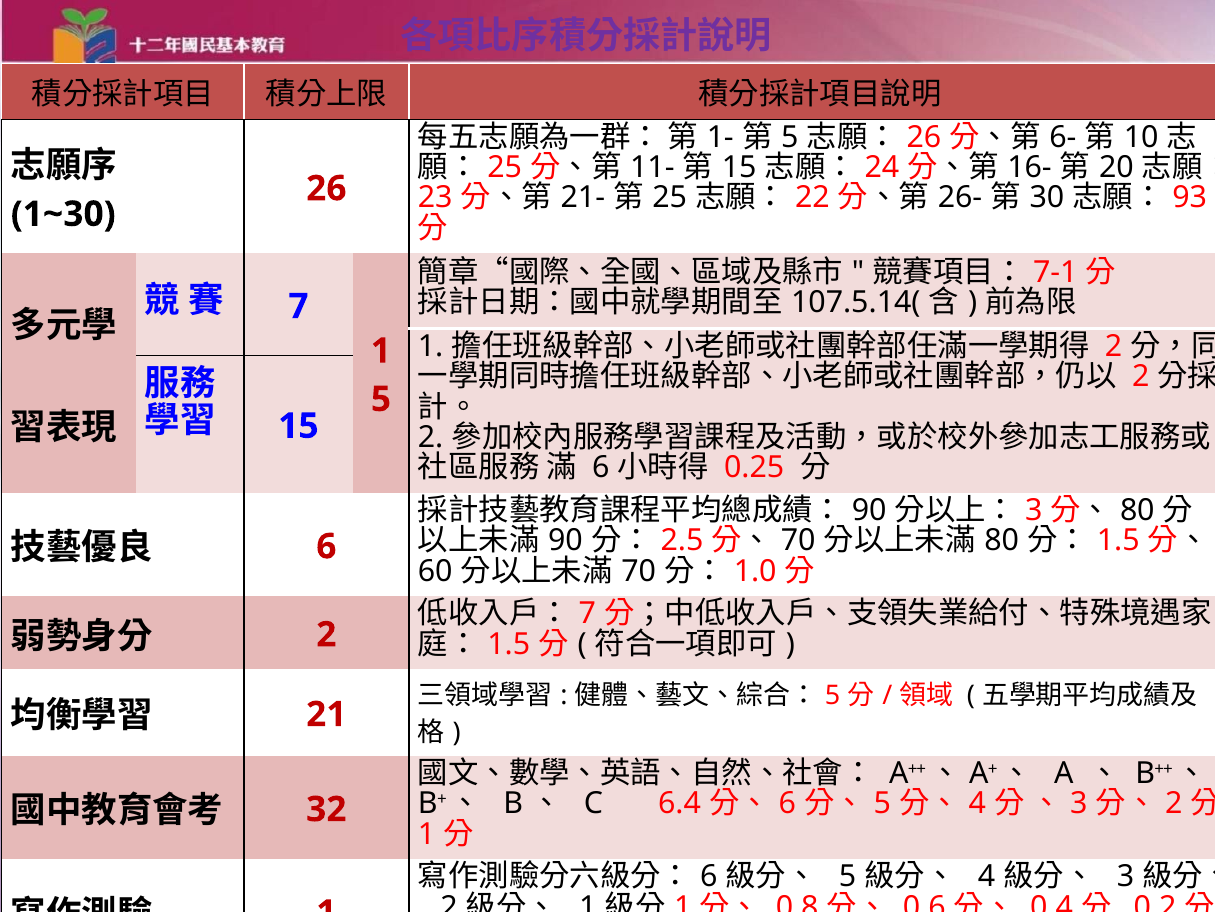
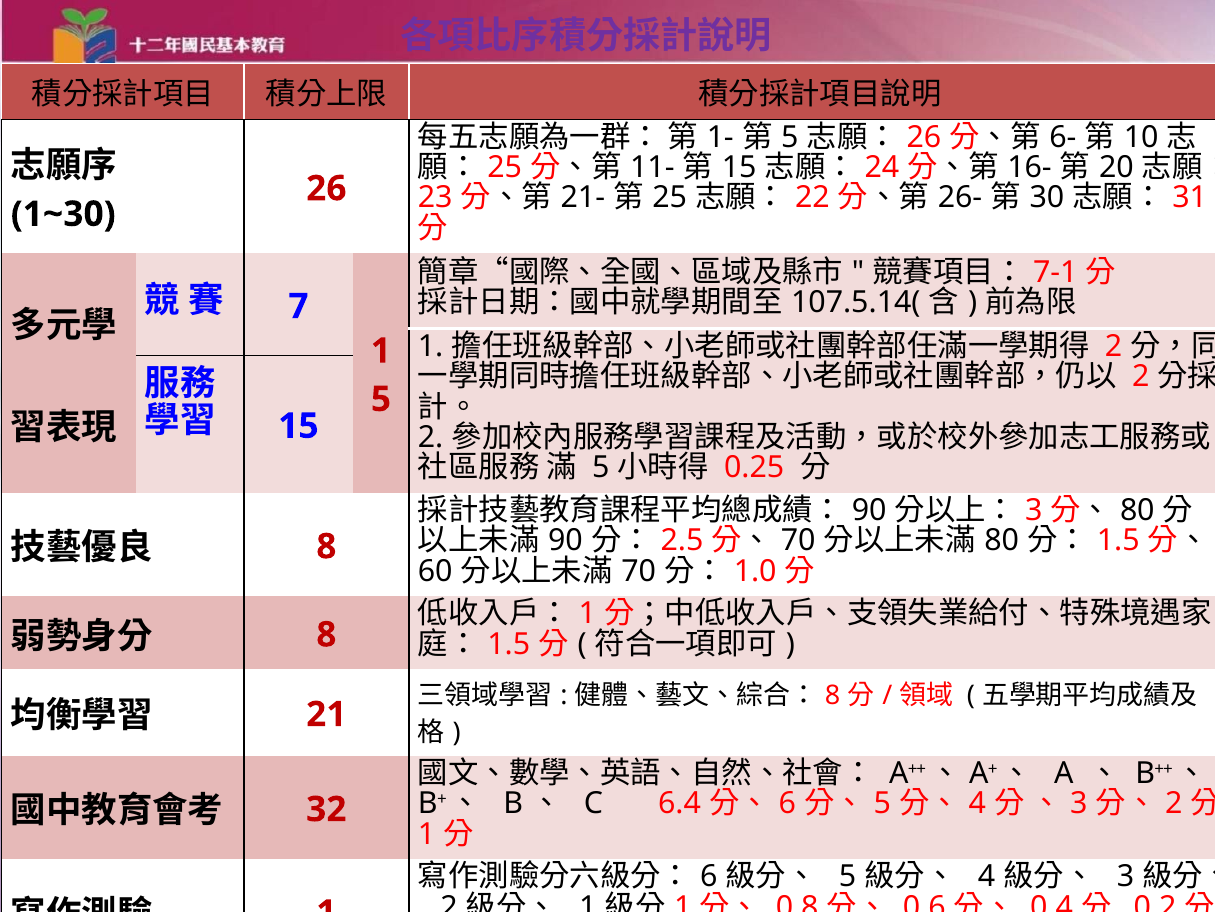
93: 93 -> 31
6 at (601, 467): 6 -> 5
6 at (326, 546): 6 -> 8
7 at (587, 613): 7 -> 1
2 at (326, 634): 2 -> 8
5 at (833, 695): 5 -> 8
